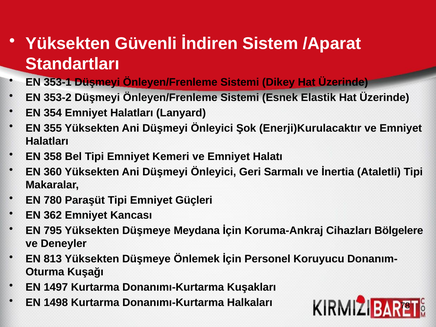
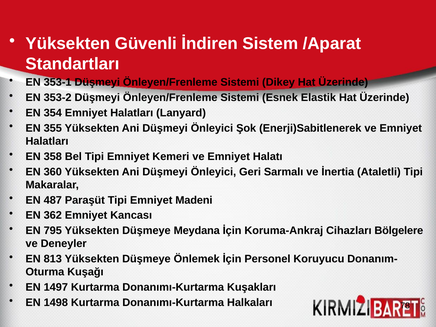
Enerji)Kurulacaktır: Enerji)Kurulacaktır -> Enerji)Sabitlenerek
780: 780 -> 487
Güçleri: Güçleri -> Madeni
